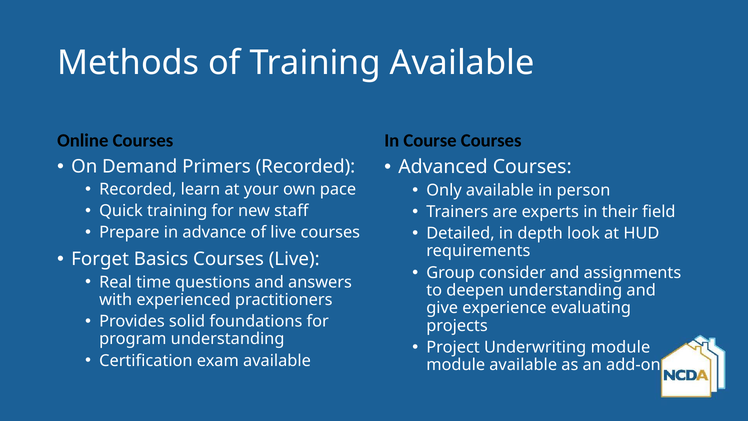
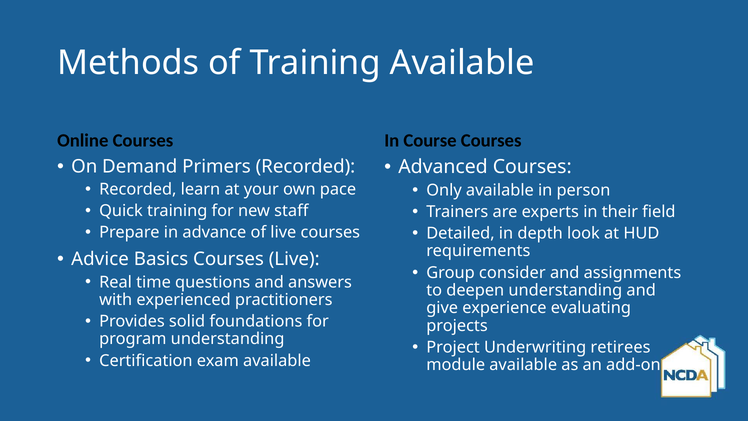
Forget: Forget -> Advice
Underwriting module: module -> retirees
